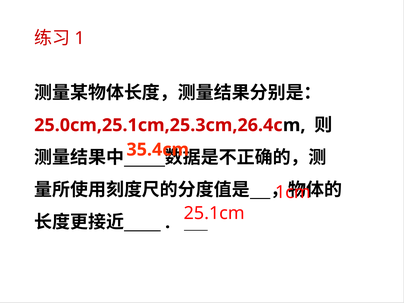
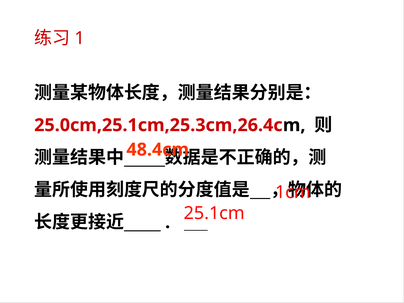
35.4cm: 35.4cm -> 48.4cm
